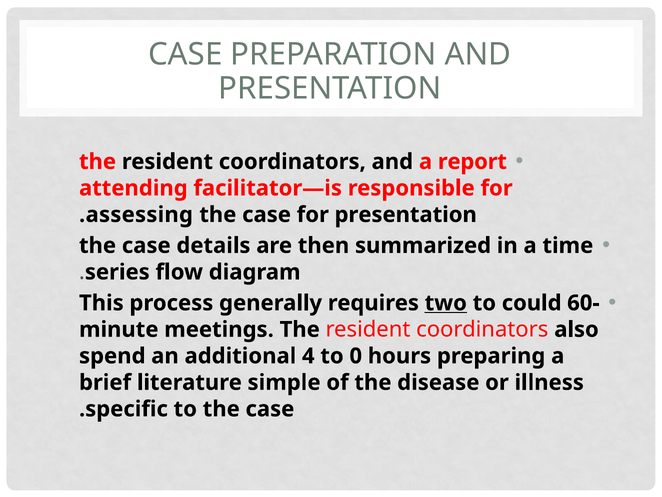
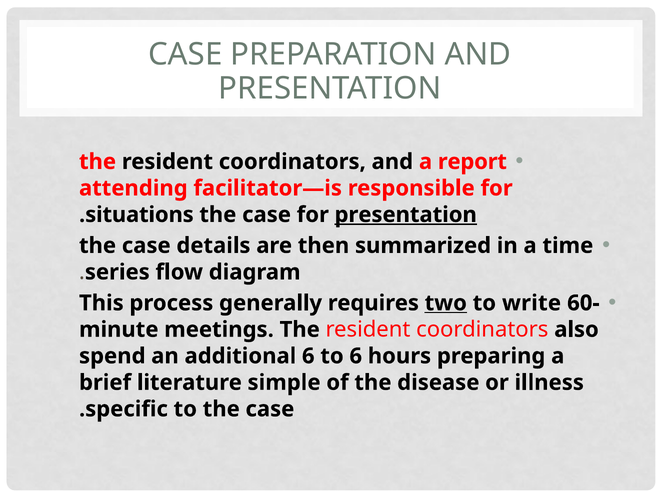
assessing: assessing -> situations
presentation at (406, 214) underline: none -> present
could: could -> write
additional 4: 4 -> 6
to 0: 0 -> 6
